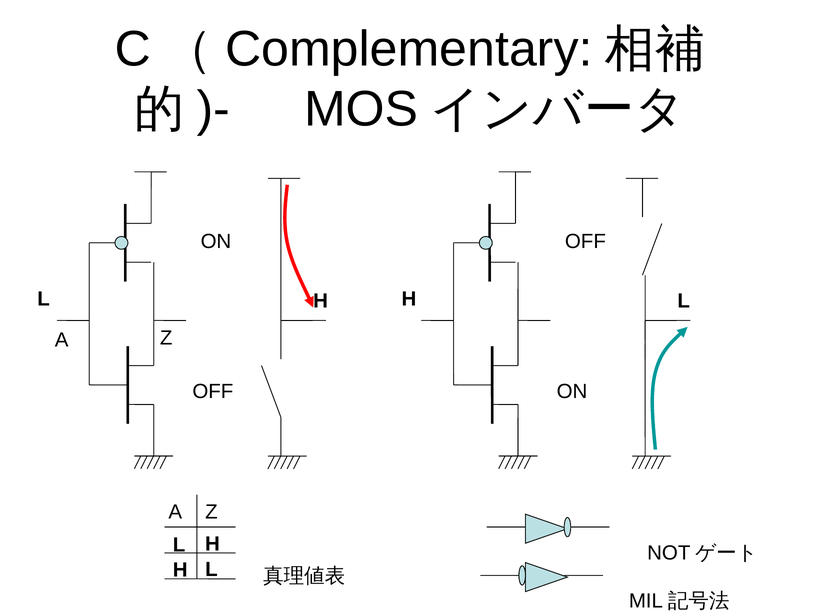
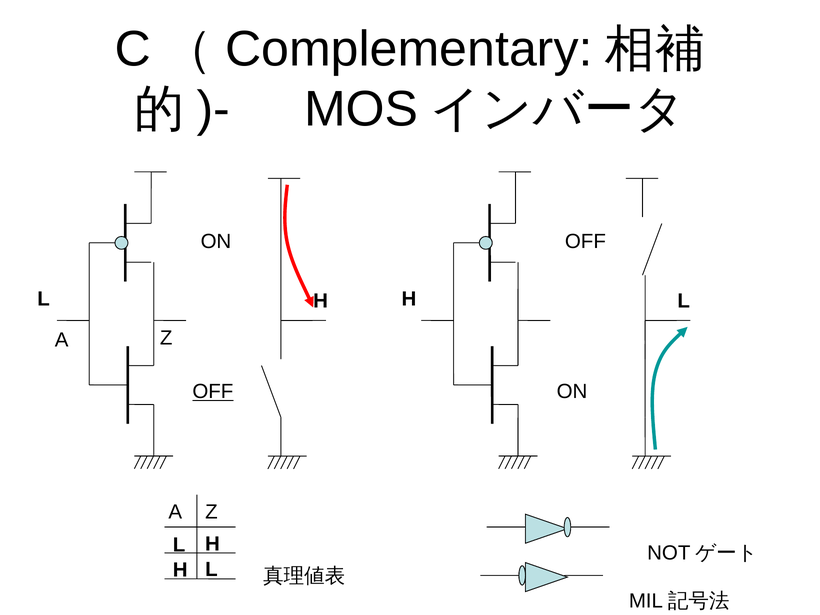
OFF at (213, 392) underline: none -> present
